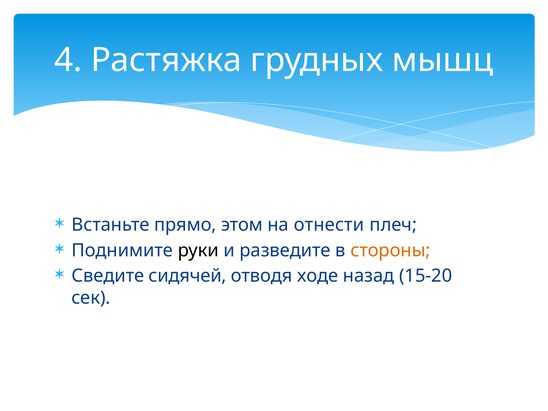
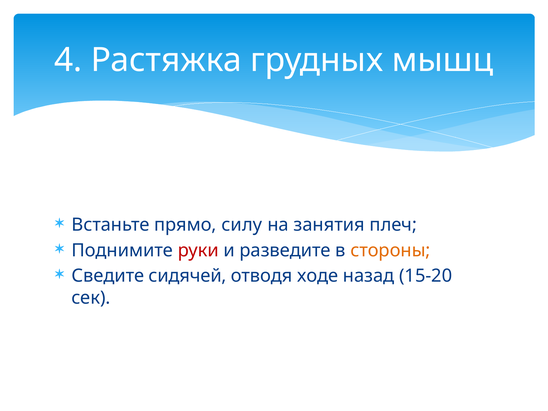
этом: этом -> силу
отнести: отнести -> занятия
руки colour: black -> red
